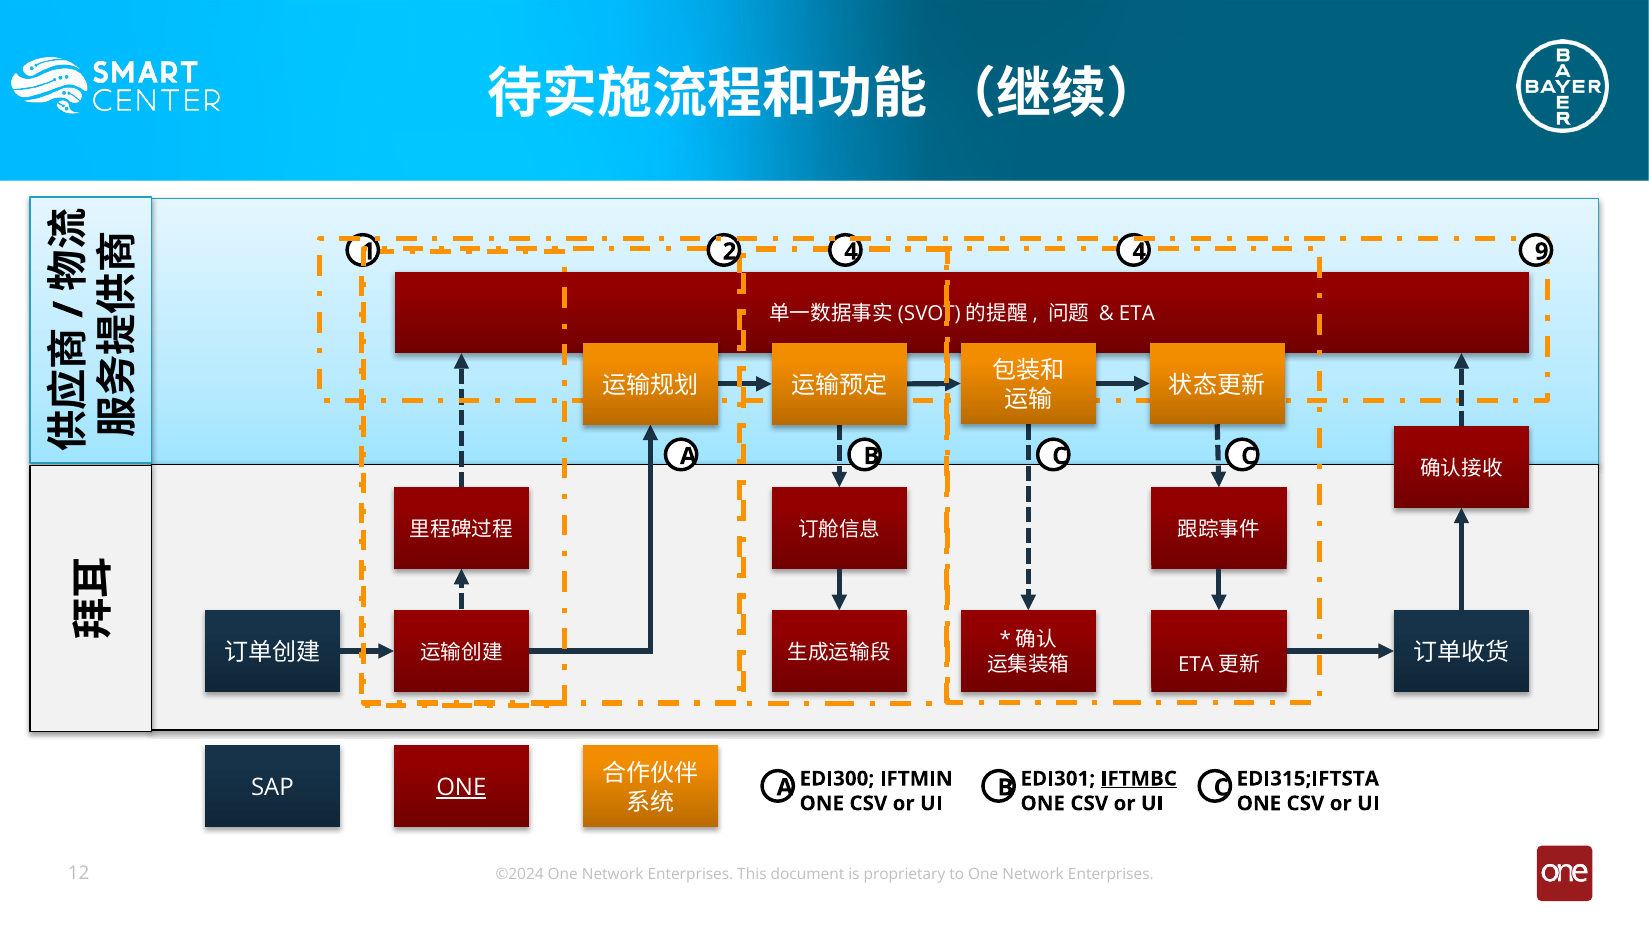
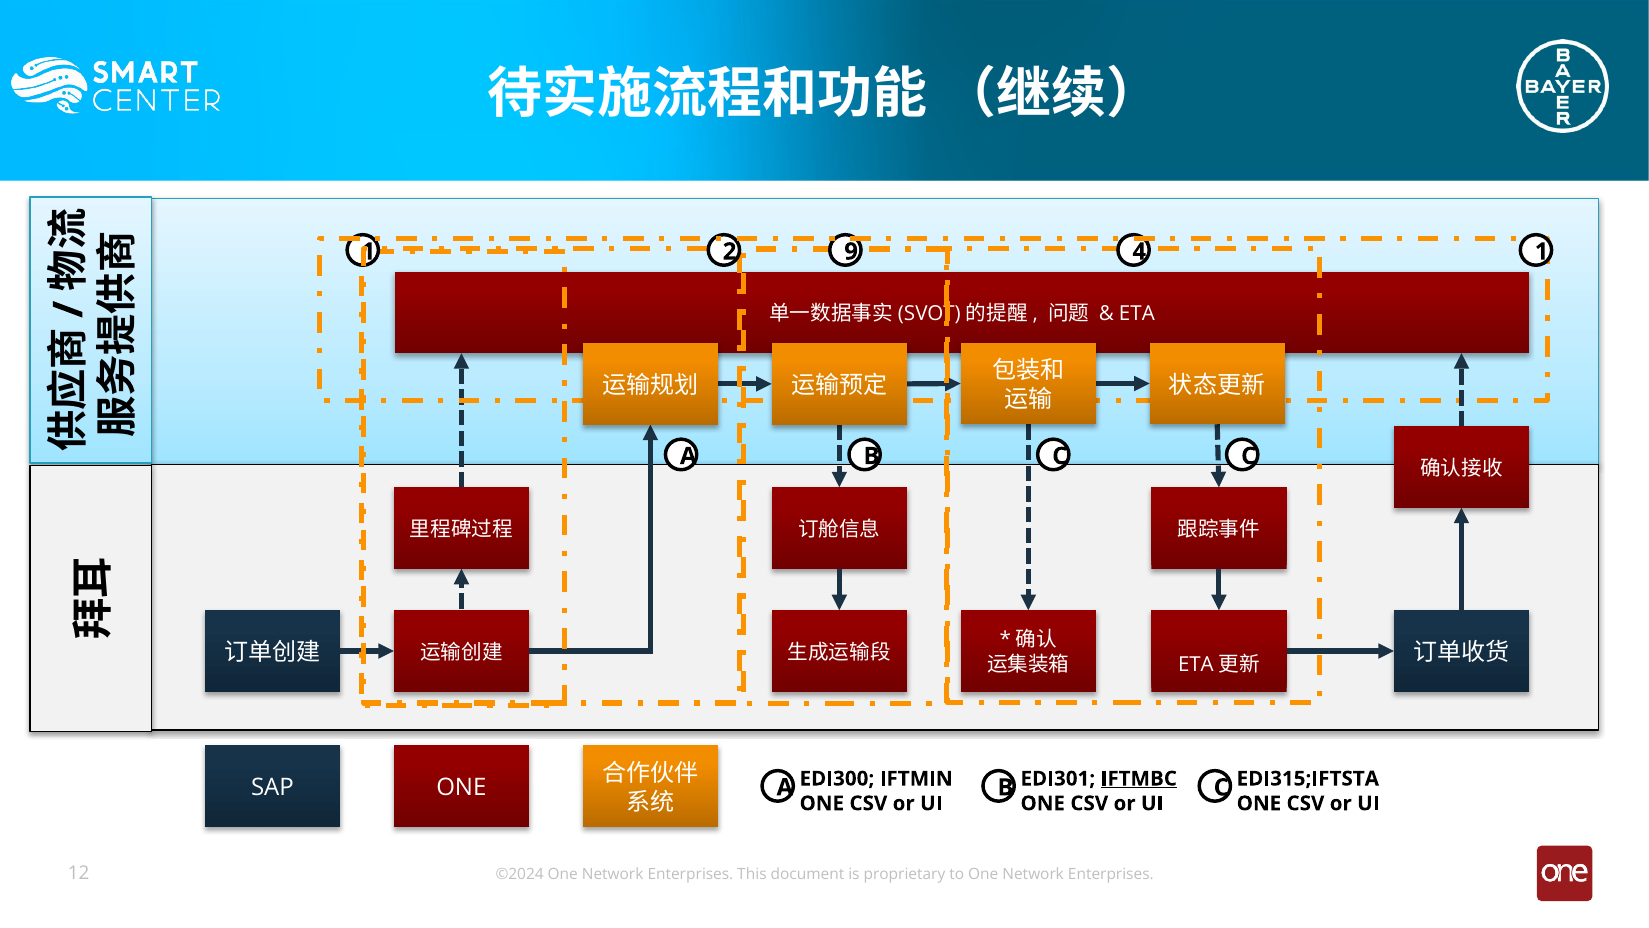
2 4: 4 -> 9
4 9: 9 -> 1
ONE at (461, 787) underline: present -> none
